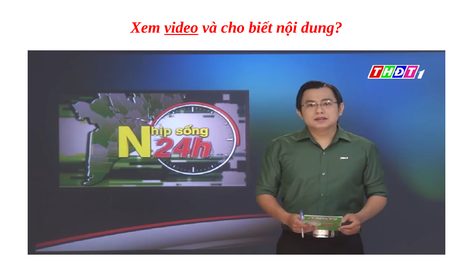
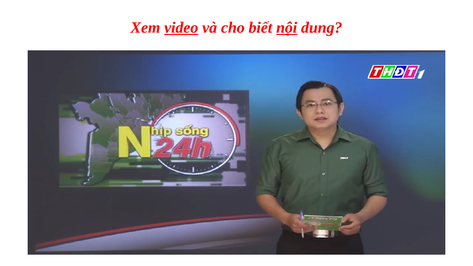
nội underline: none -> present
